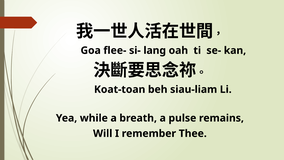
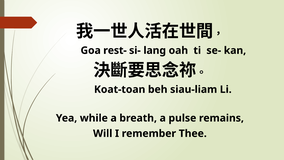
flee-: flee- -> rest-
